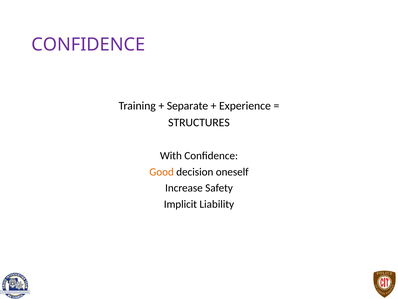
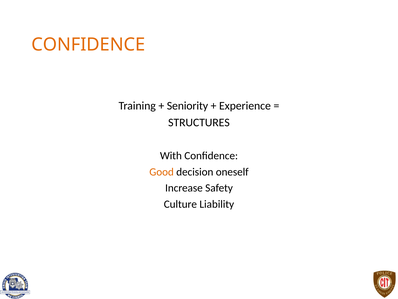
CONFIDENCE at (88, 45) colour: purple -> orange
Separate: Separate -> Seniority
Implicit: Implicit -> Culture
